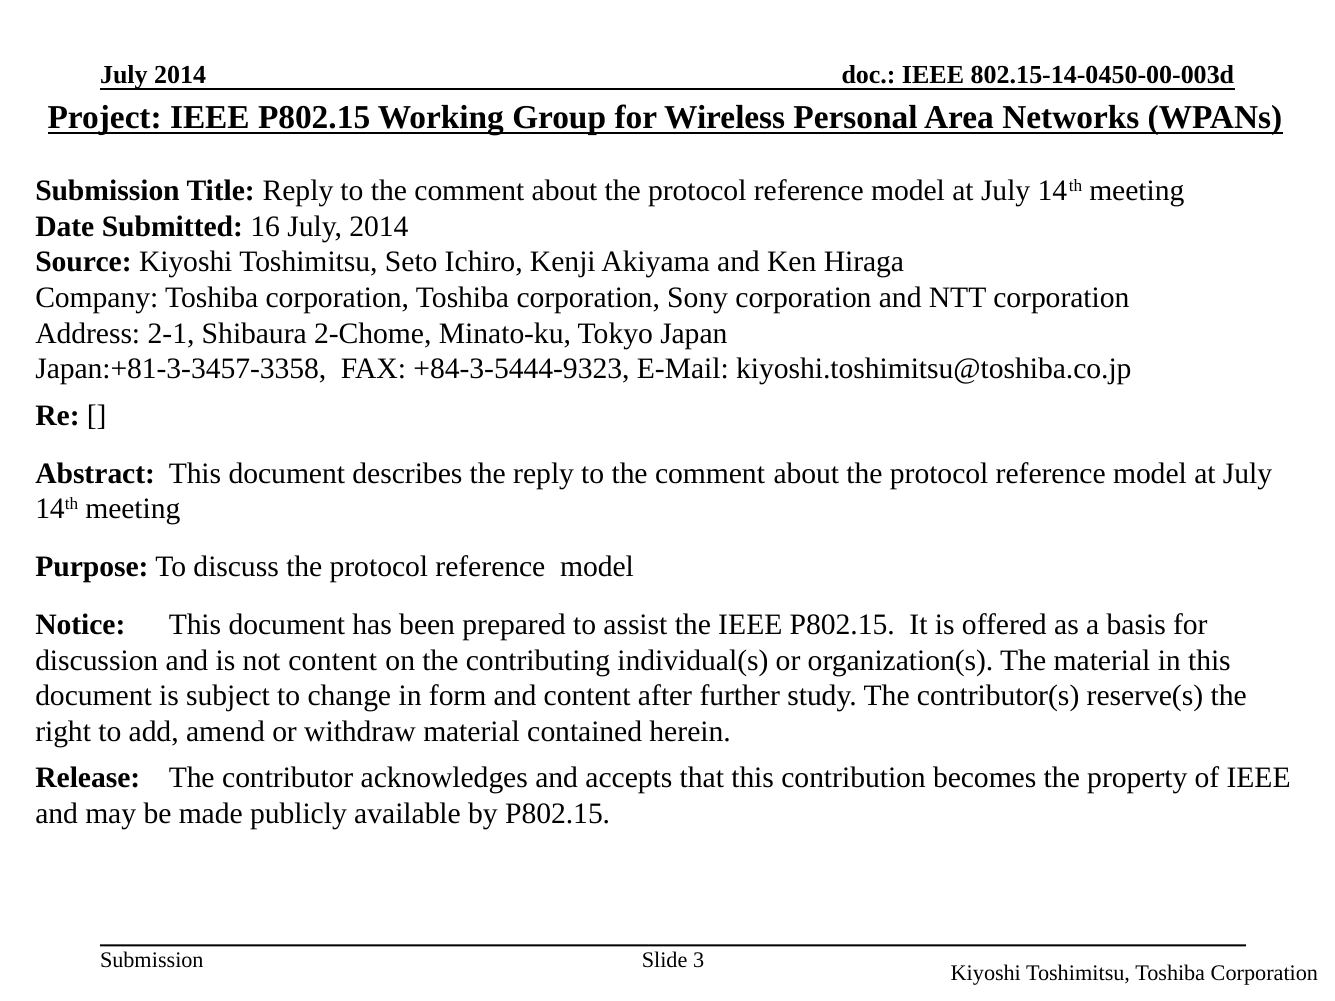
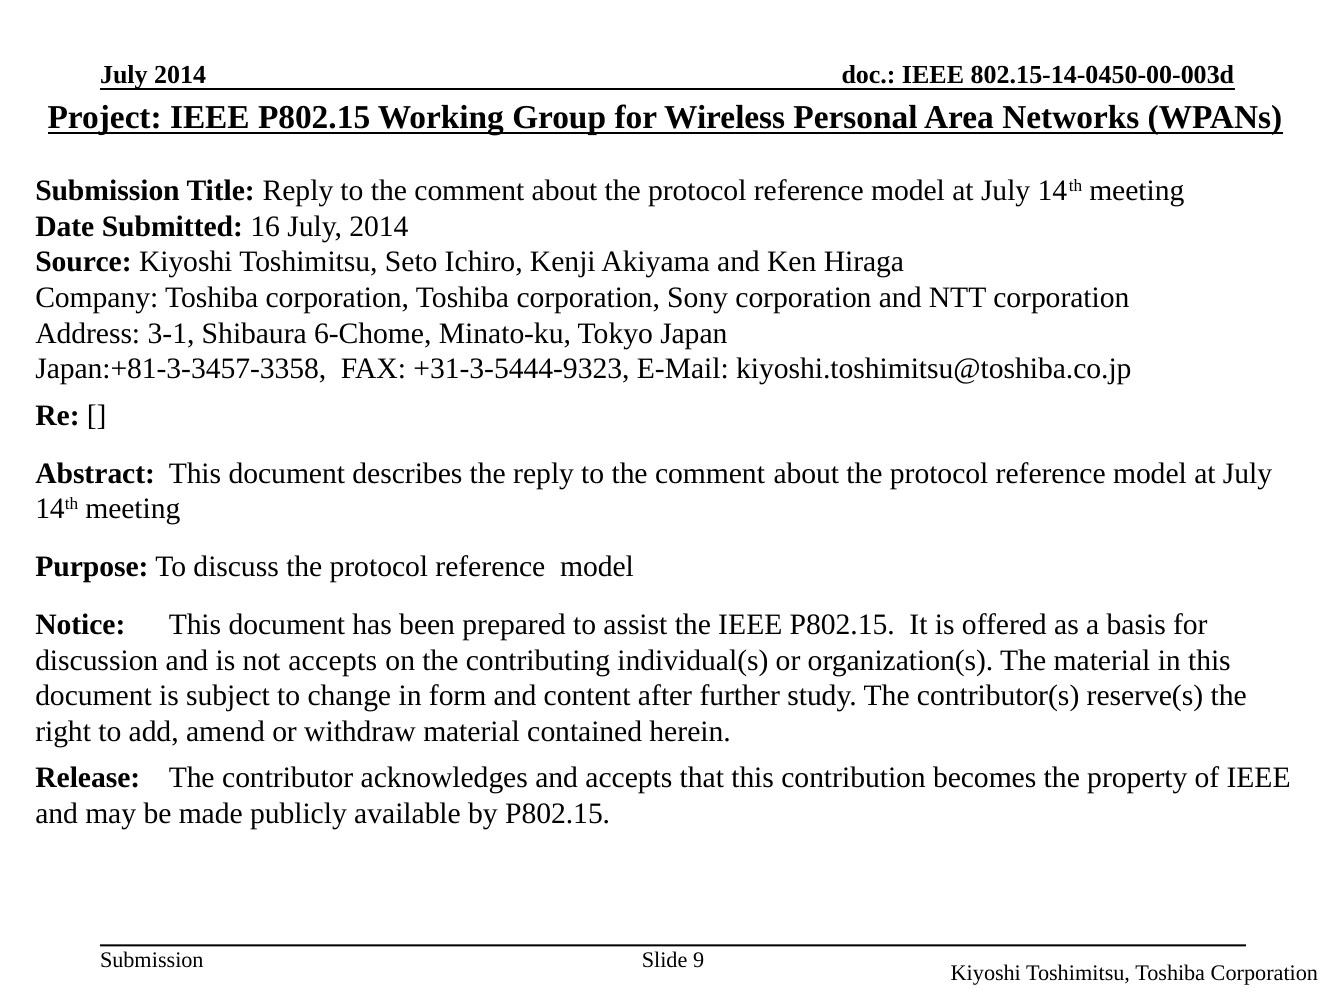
2-1: 2-1 -> 3-1
2-Chome: 2-Chome -> 6-Chome
+84-3-5444-9323: +84-3-5444-9323 -> +31-3-5444-9323
not content: content -> accepts
3: 3 -> 9
